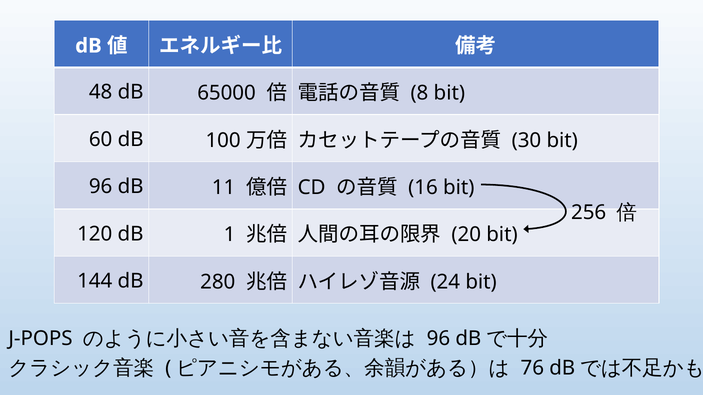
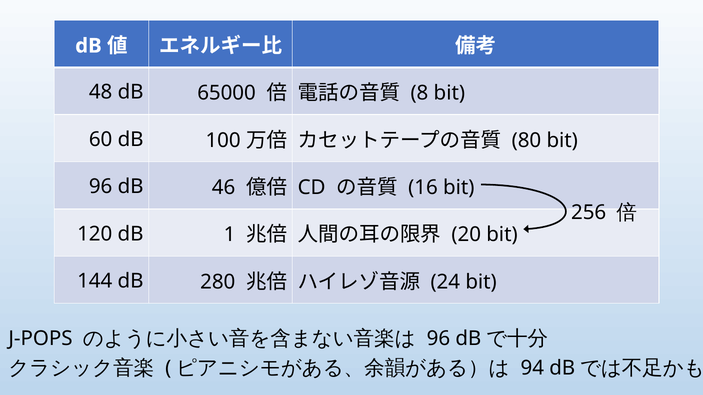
30: 30 -> 80
11: 11 -> 46
76: 76 -> 94
